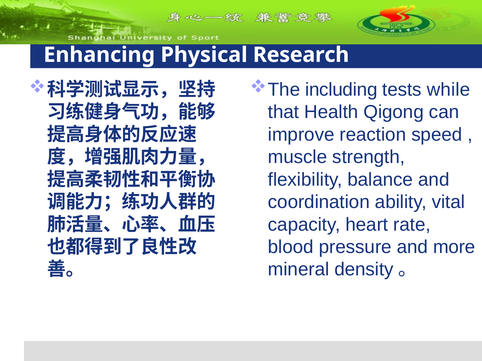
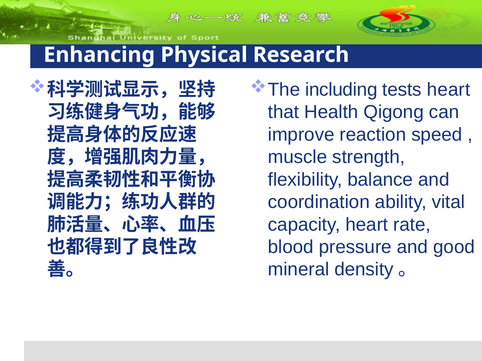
tests while: while -> heart
more: more -> good
